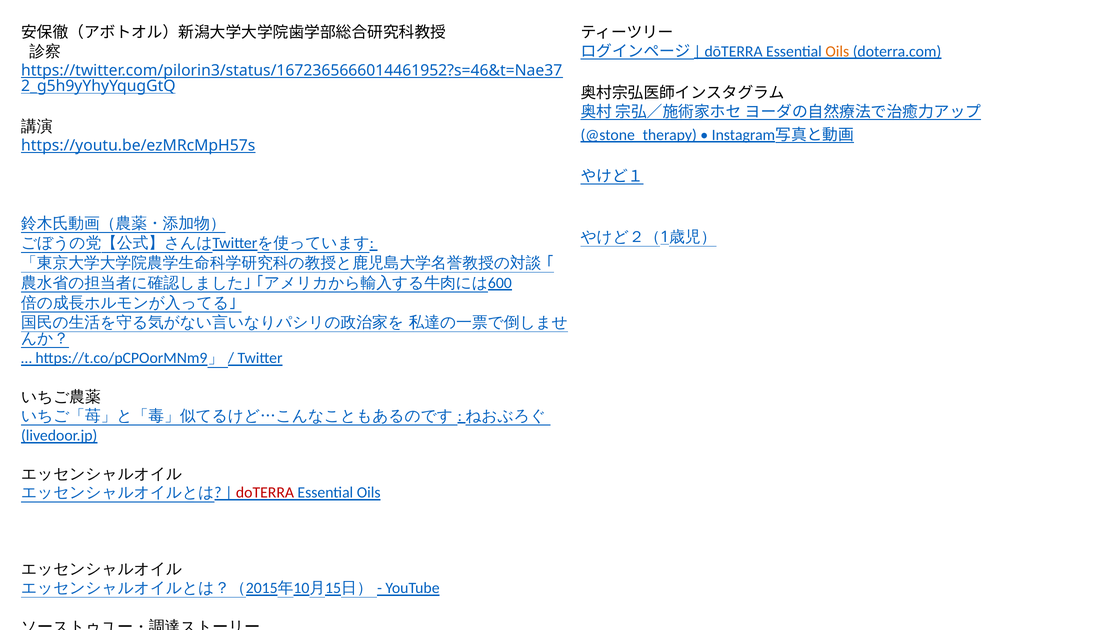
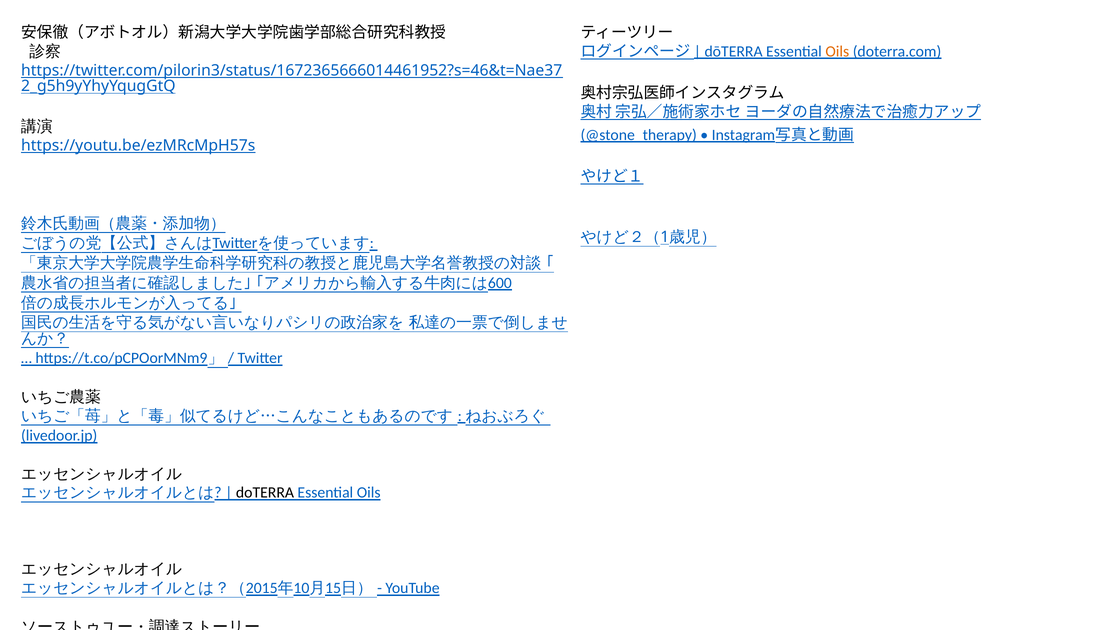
doTERRA colour: red -> black
